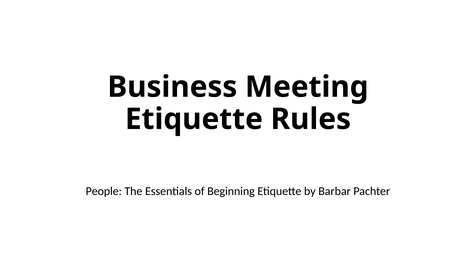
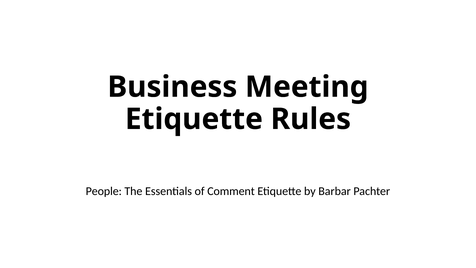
Beginning: Beginning -> Comment
